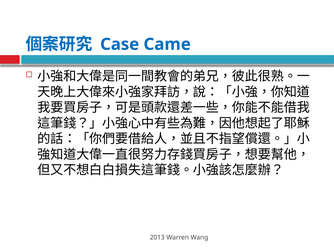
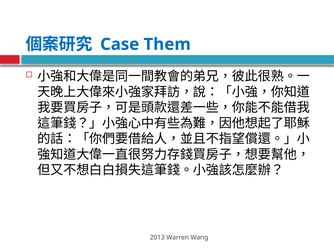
Came: Came -> Them
